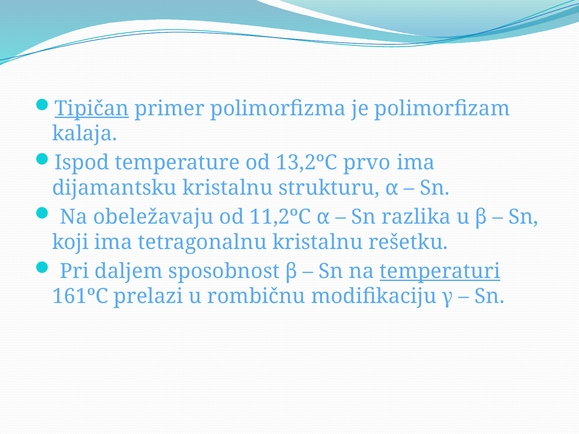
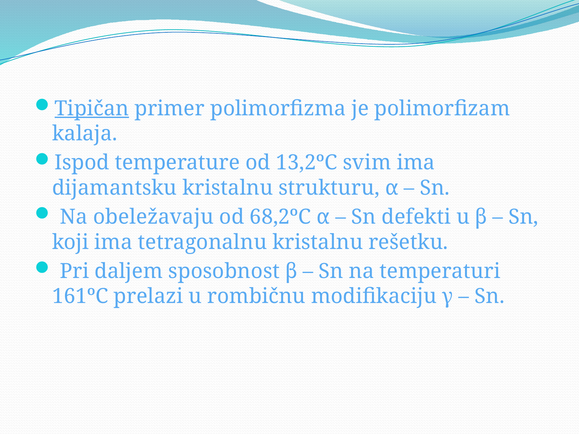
prvo: prvo -> svim
11,2ºC: 11,2ºC -> 68,2ºC
razlika: razlika -> defekti
temperaturi underline: present -> none
